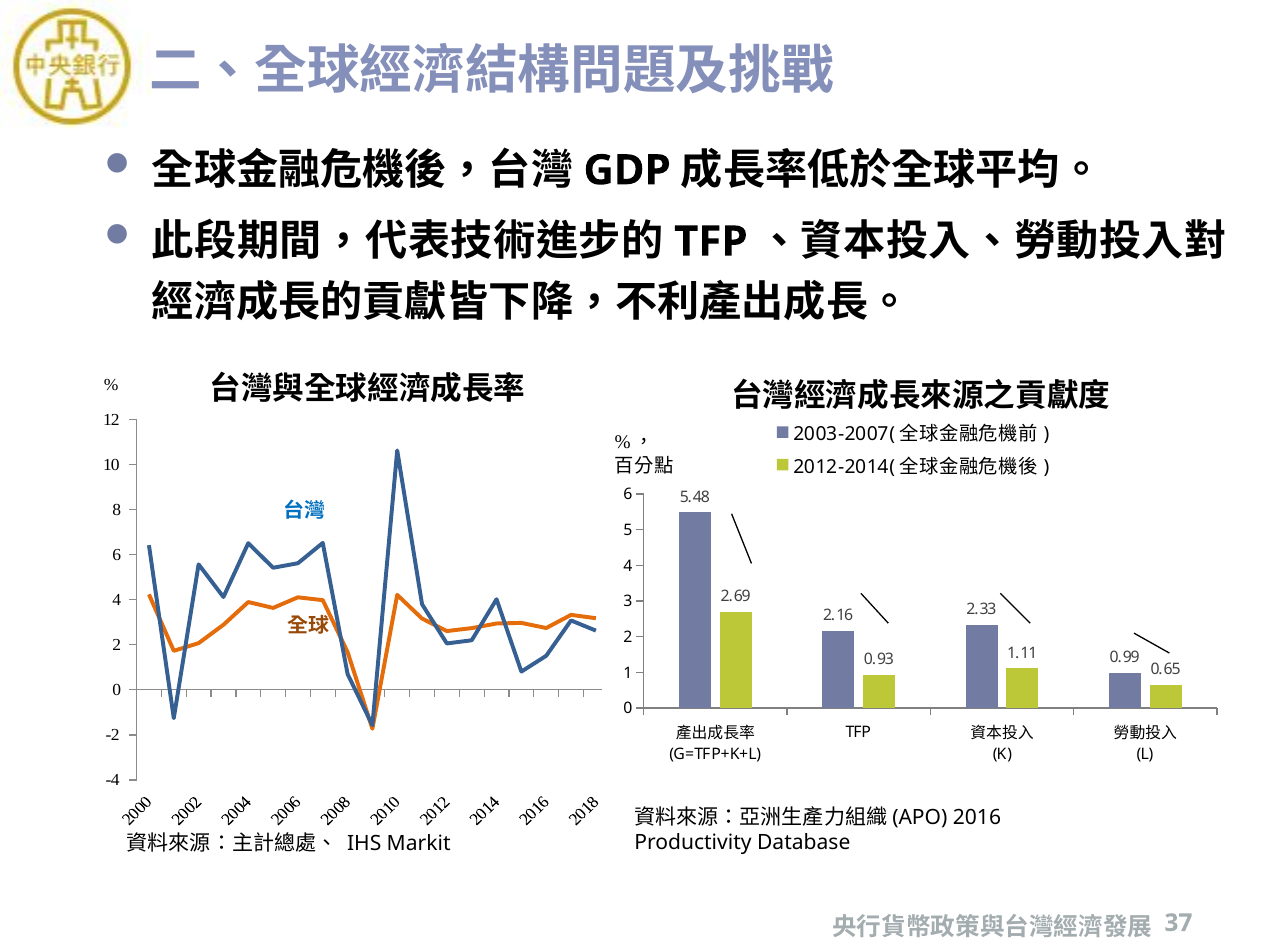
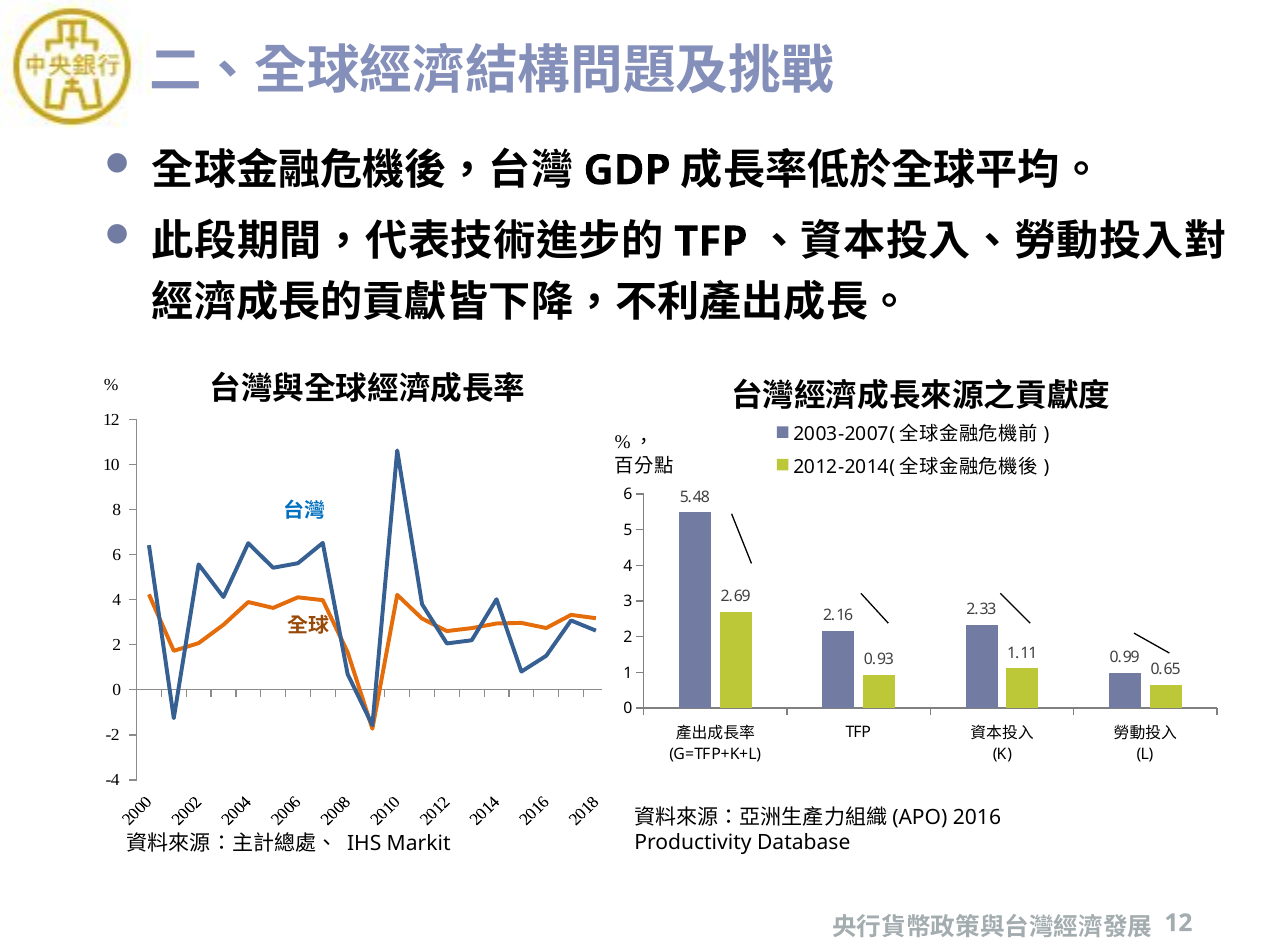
37 at (1178, 923): 37 -> 12
